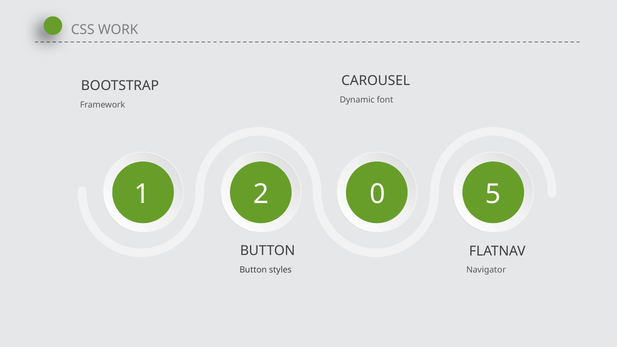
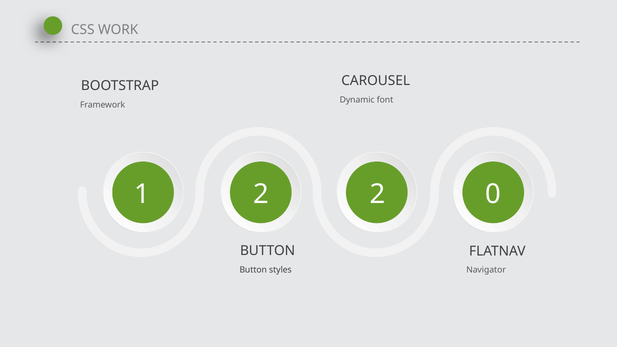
1 0: 0 -> 2
5: 5 -> 0
